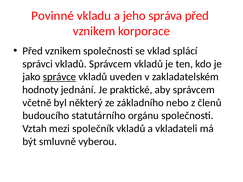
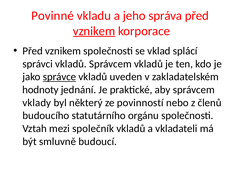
vznikem at (94, 31) underline: none -> present
včetně: včetně -> vklady
základního: základního -> povinností
vyberou: vyberou -> budoucí
